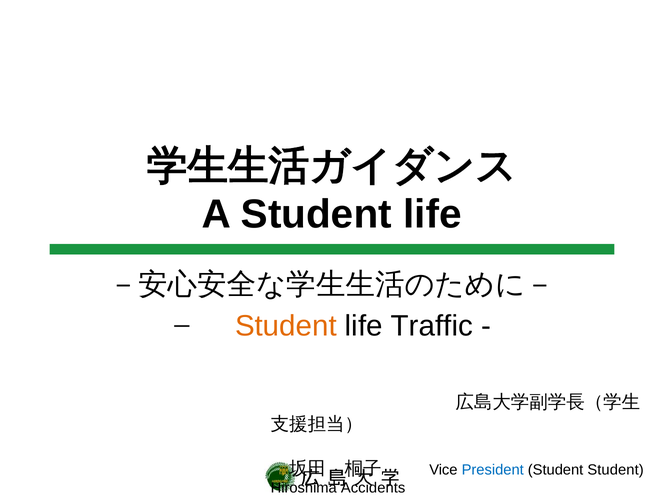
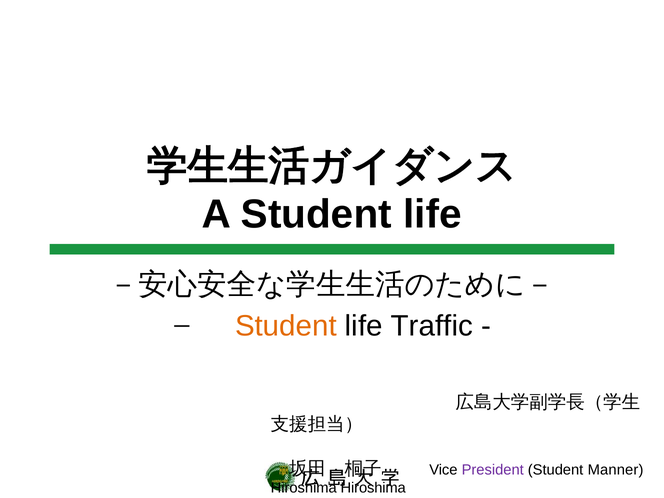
President colour: blue -> purple
Student Student: Student -> Manner
Hiroshima Accidents: Accidents -> Hiroshima
